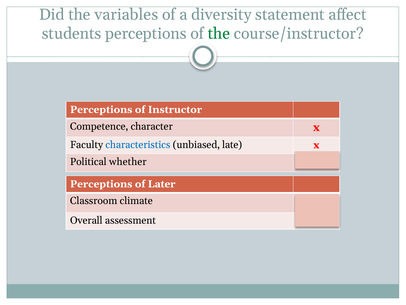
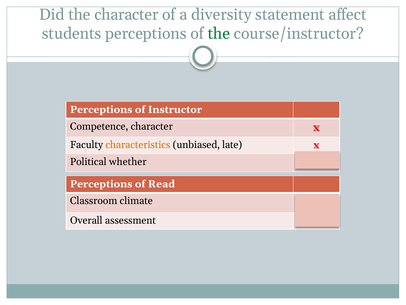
the variables: variables -> character
characteristics colour: blue -> orange
Later: Later -> Read
